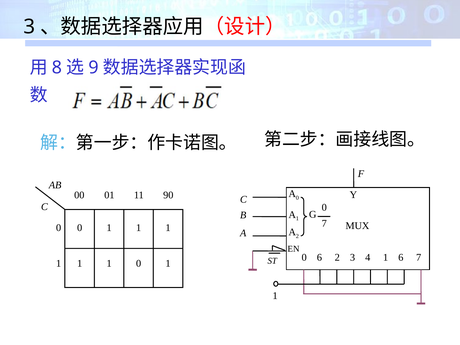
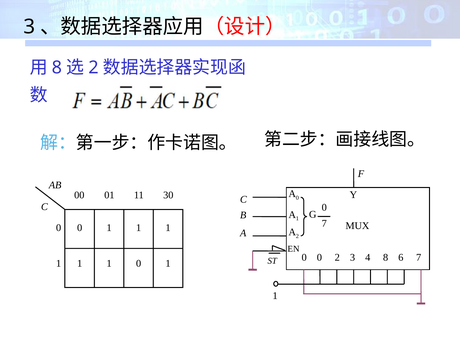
9 at (94, 68): 9 -> 2
90: 90 -> 30
0 6: 6 -> 0
4 1: 1 -> 8
